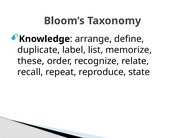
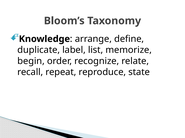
these: these -> begin
